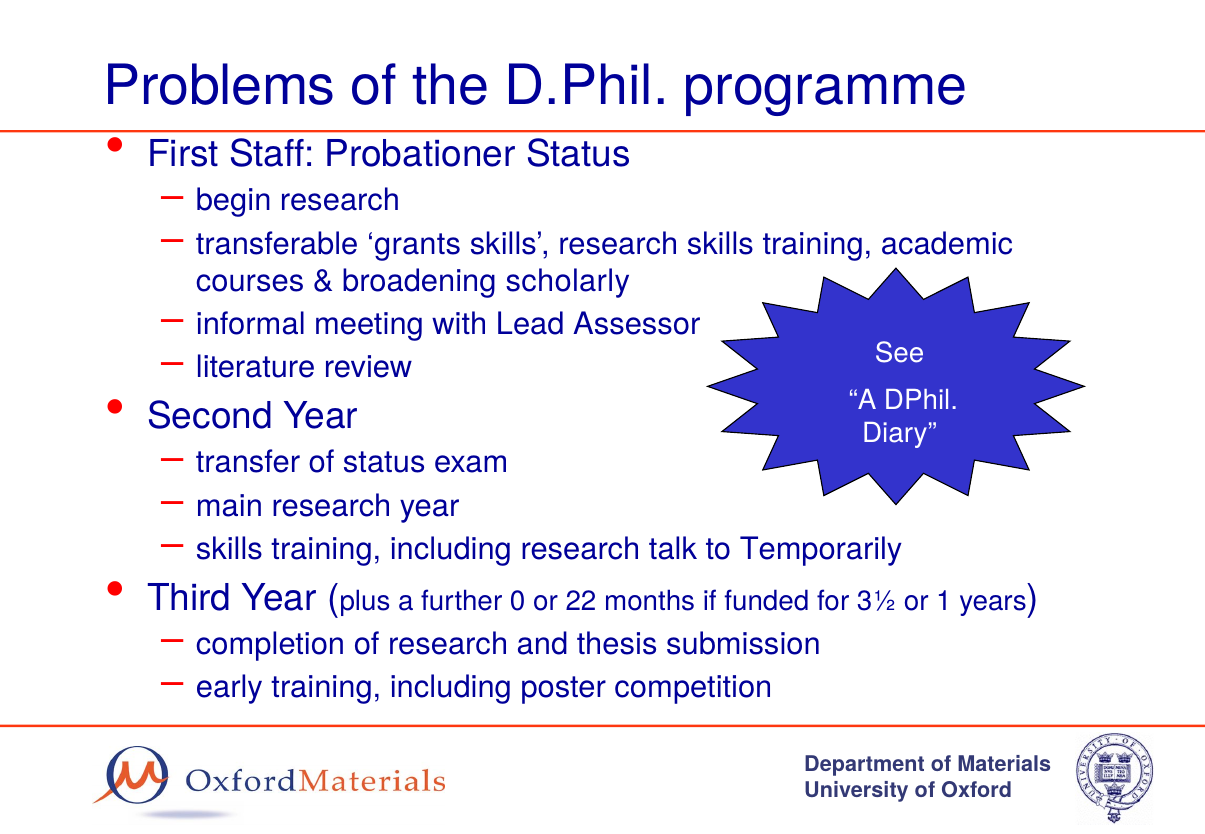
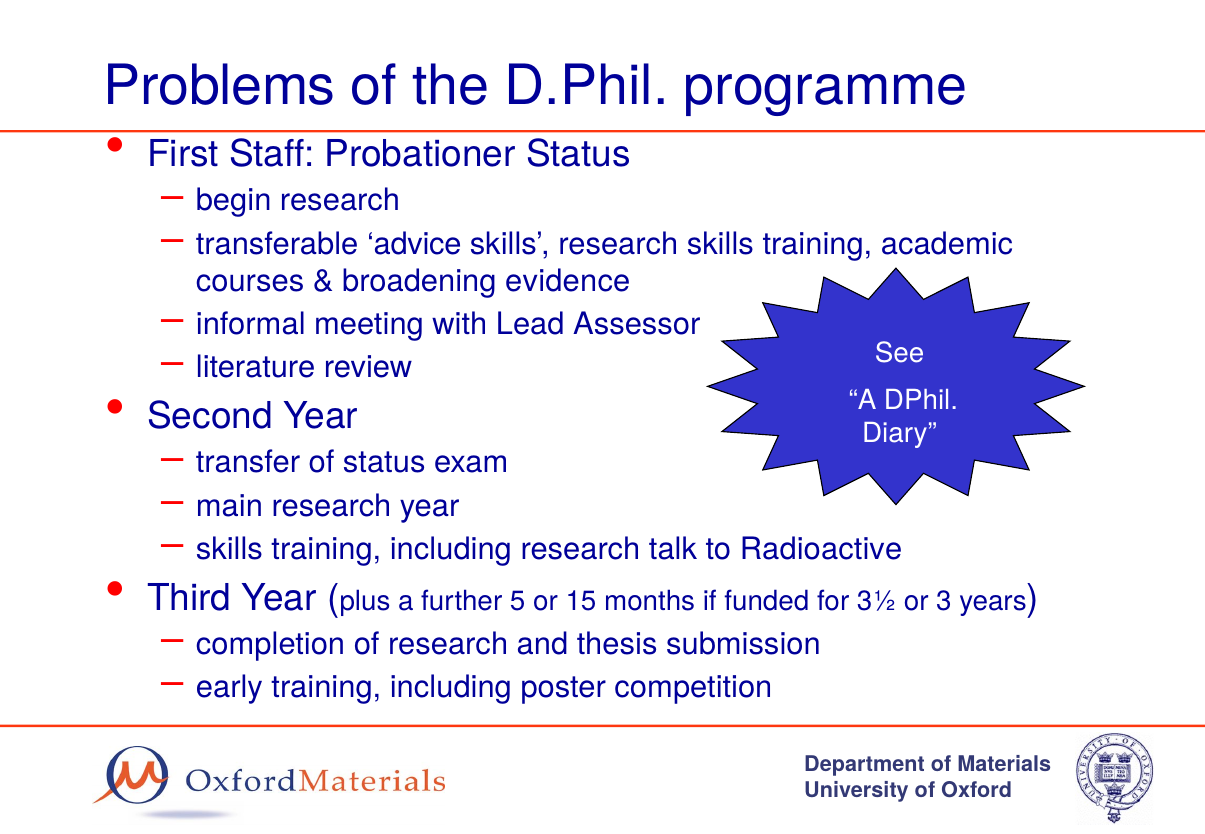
grants: grants -> advice
scholarly: scholarly -> evidence
Temporarily: Temporarily -> Radioactive
0: 0 -> 5
22: 22 -> 15
1: 1 -> 3
